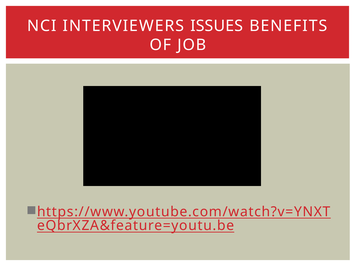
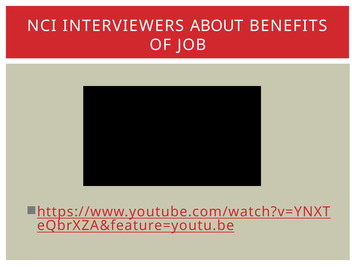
ISSUES: ISSUES -> ABOUT
